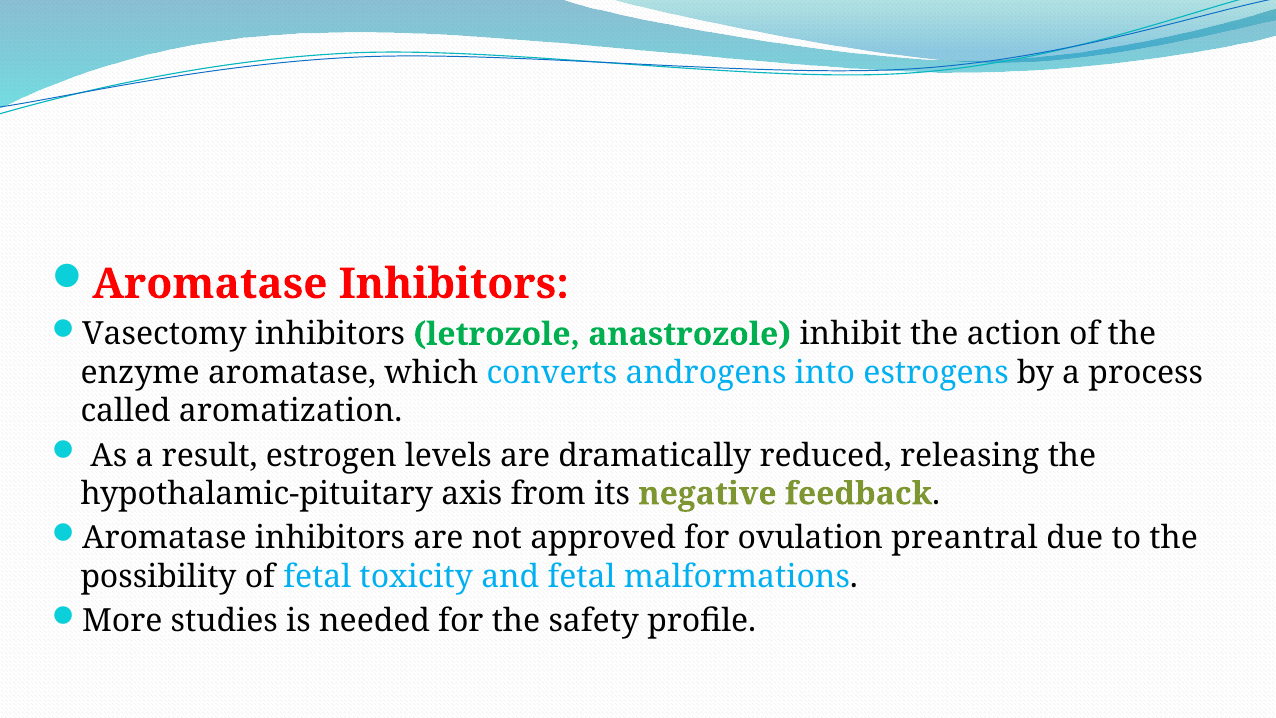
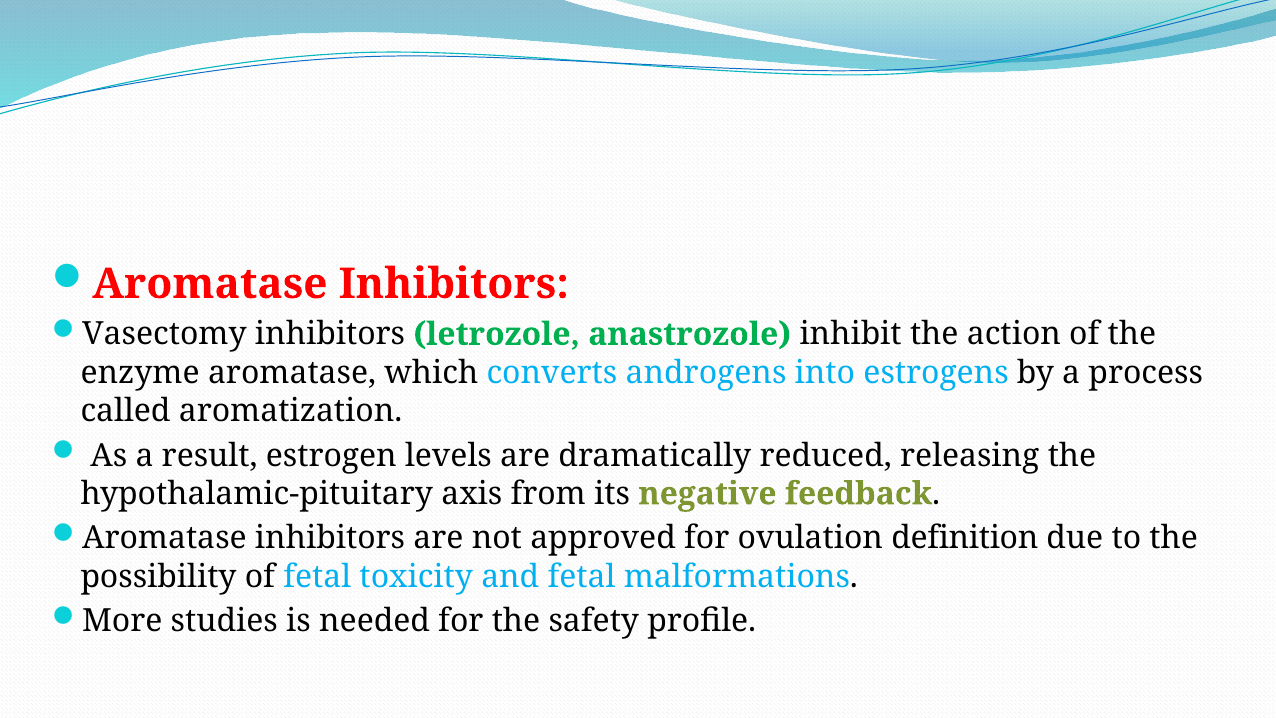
preantral: preantral -> definition
